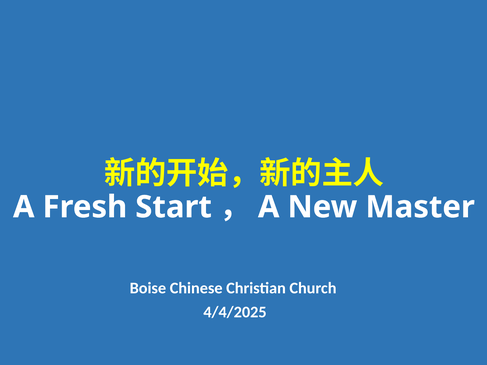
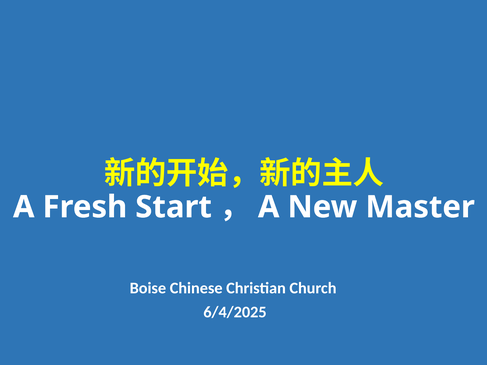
4/4/2025: 4/4/2025 -> 6/4/2025
